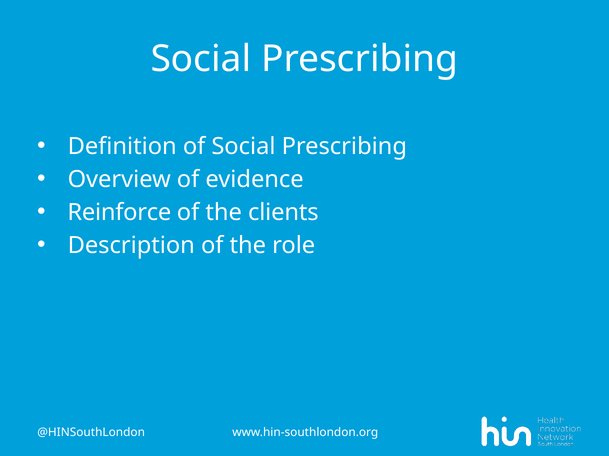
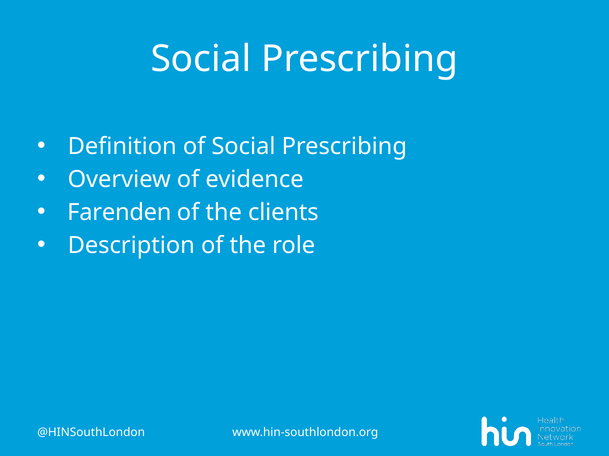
Reinforce: Reinforce -> Farenden
